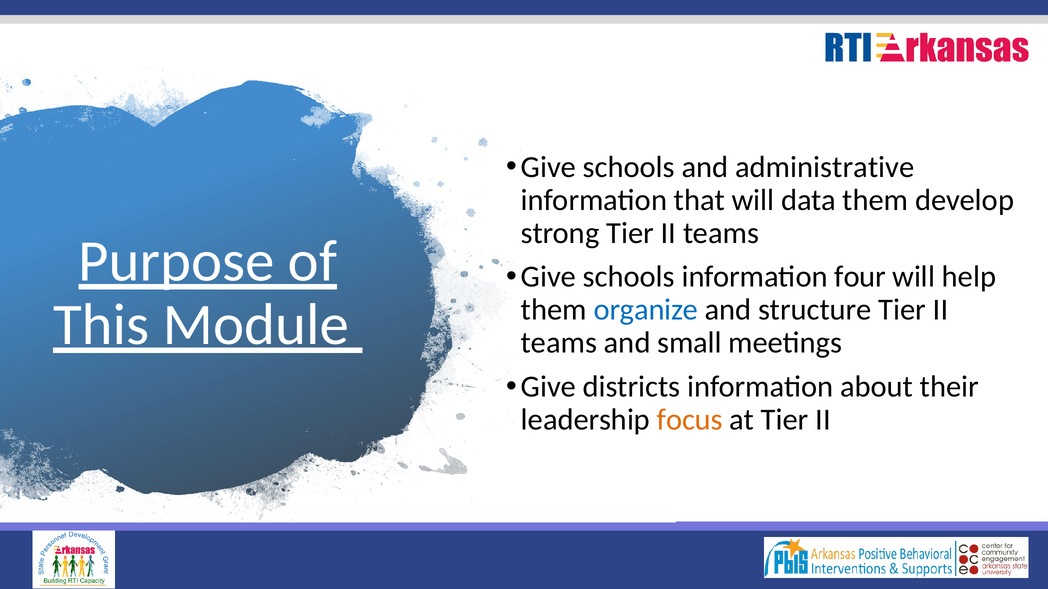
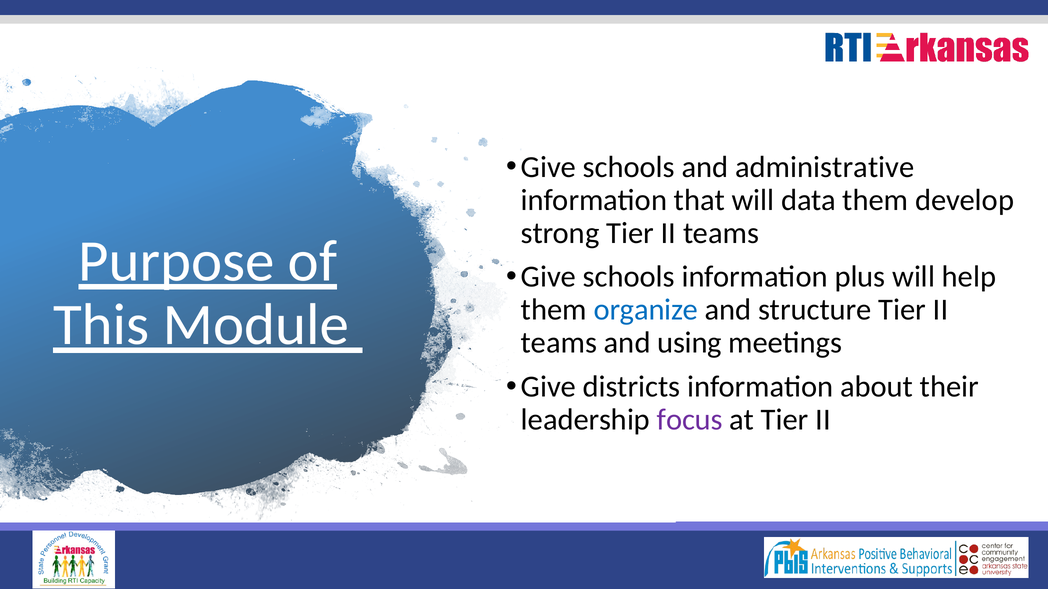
four: four -> plus
small: small -> using
focus colour: orange -> purple
